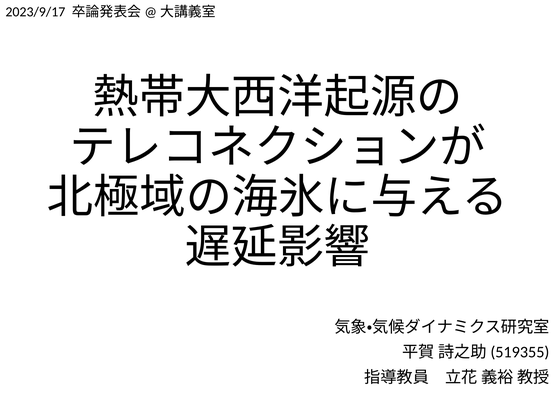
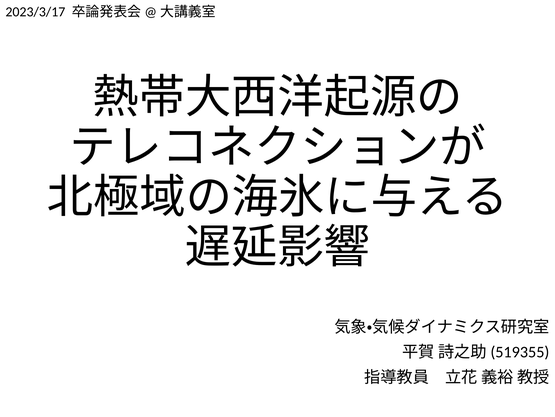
2023/9/17: 2023/9/17 -> 2023/3/17
